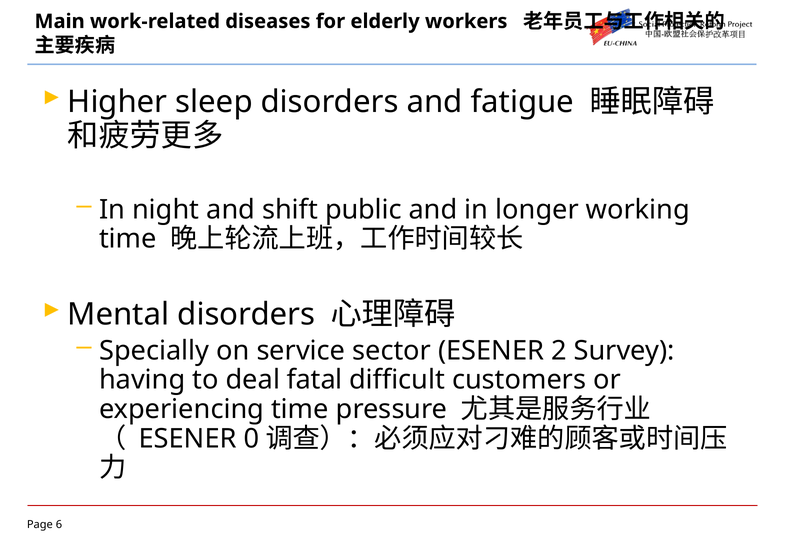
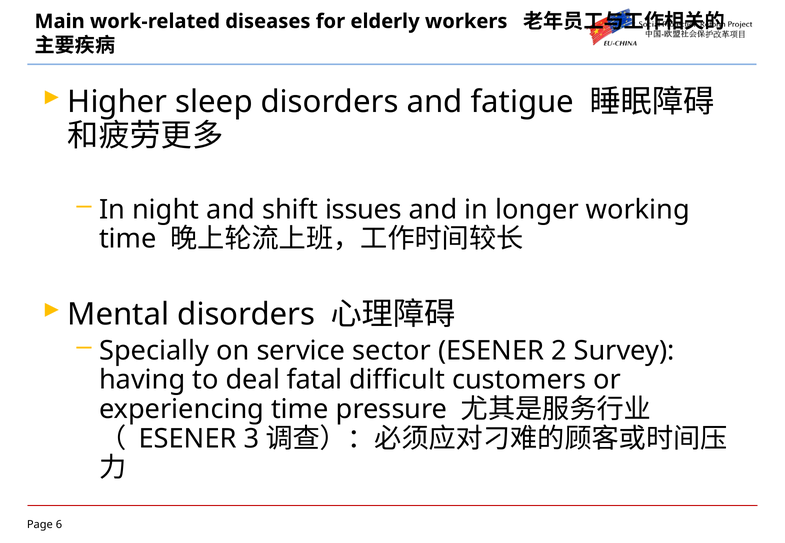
public: public -> issues
0: 0 -> 3
